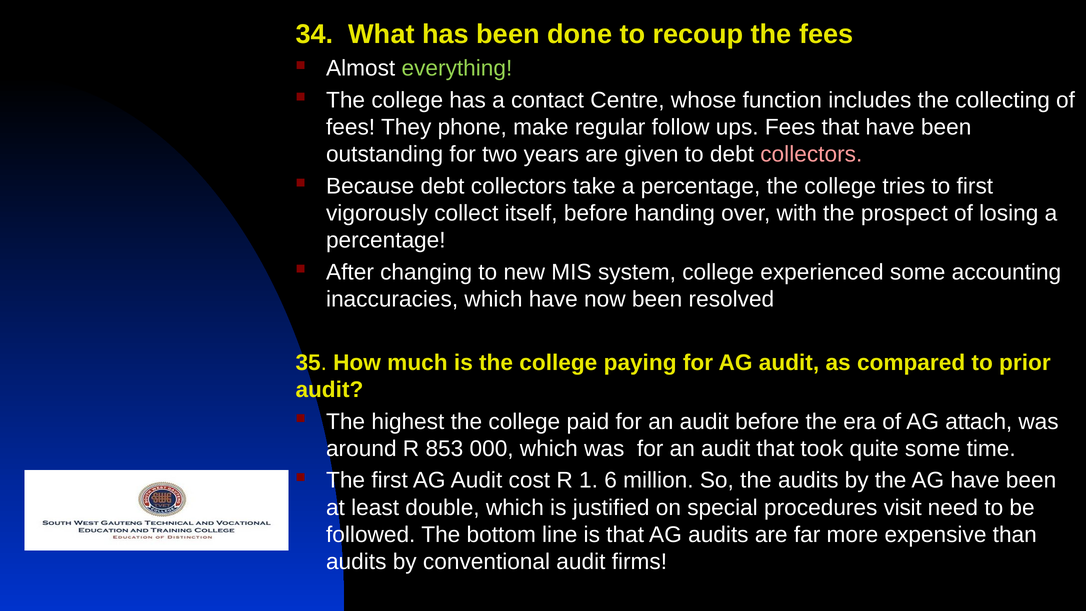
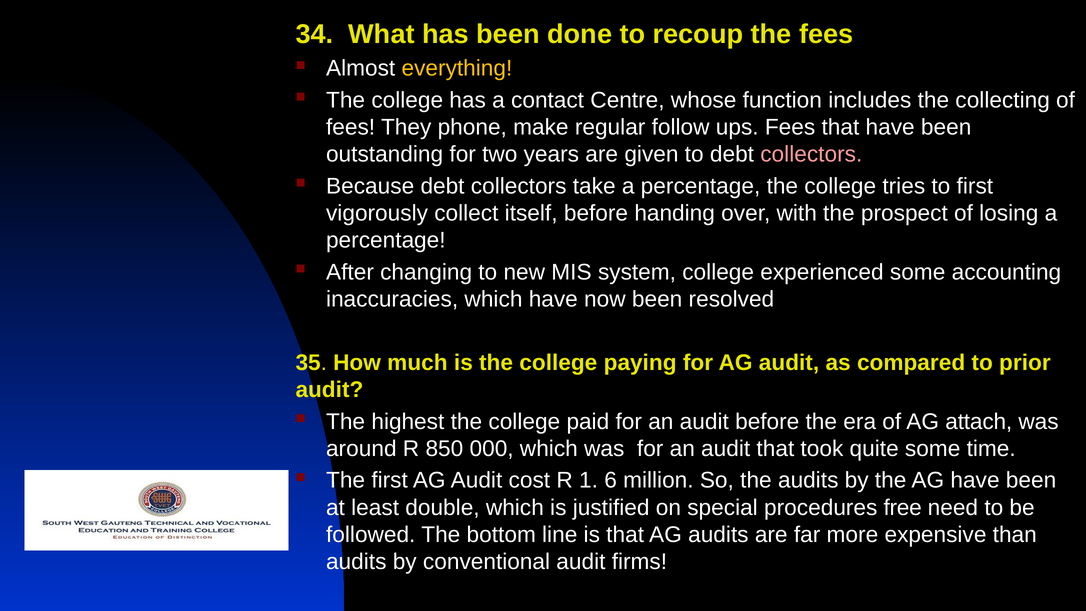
everything colour: light green -> yellow
853: 853 -> 850
visit: visit -> free
